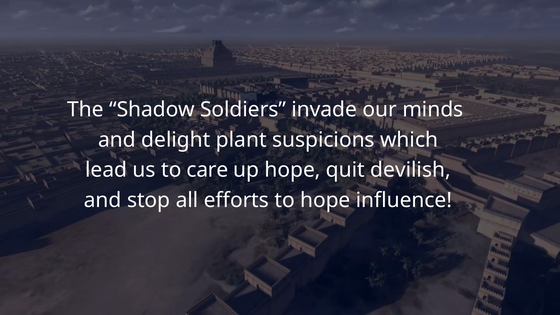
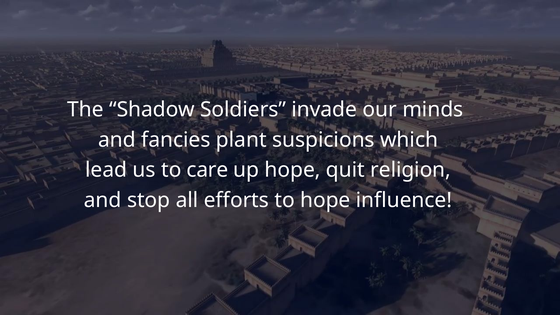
delight: delight -> fancies
devilish: devilish -> religion
